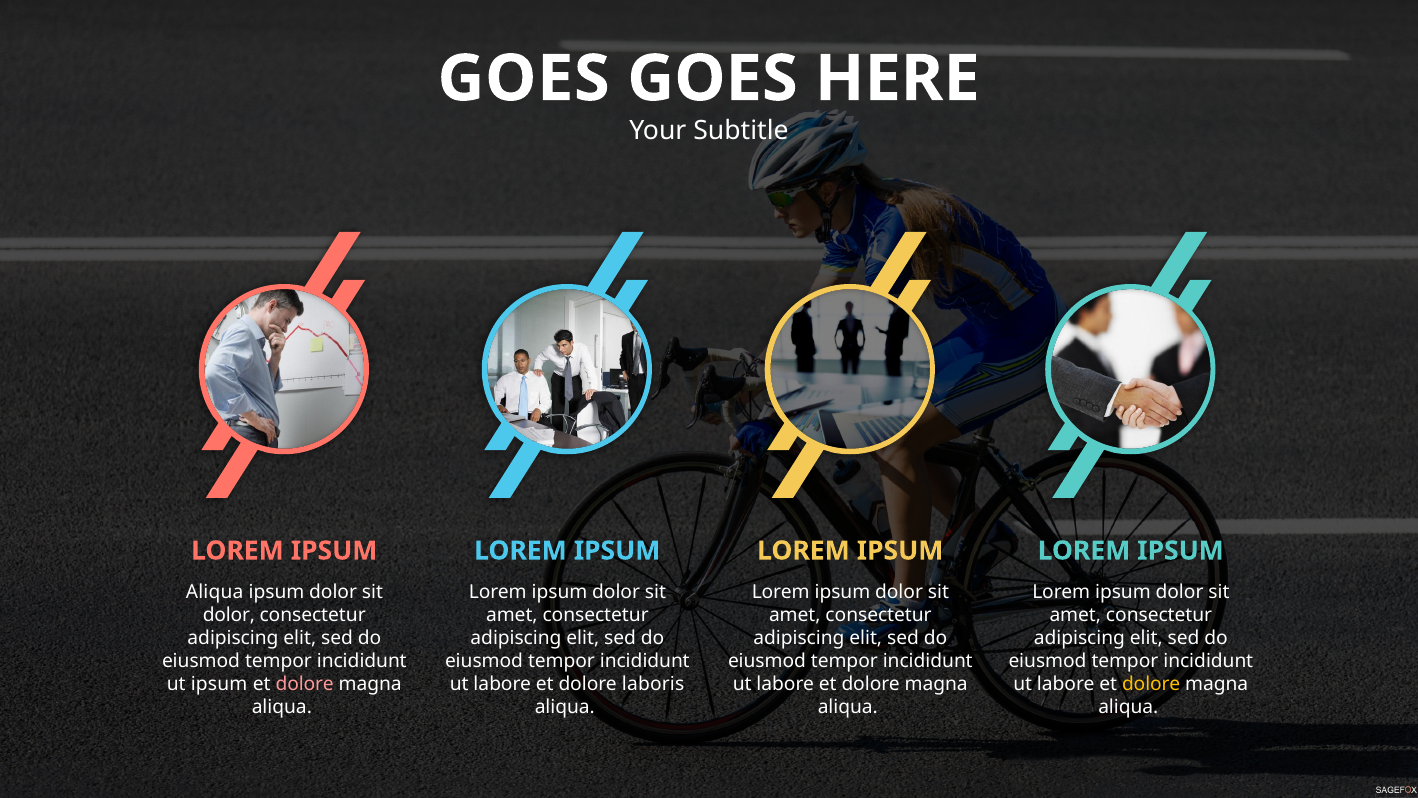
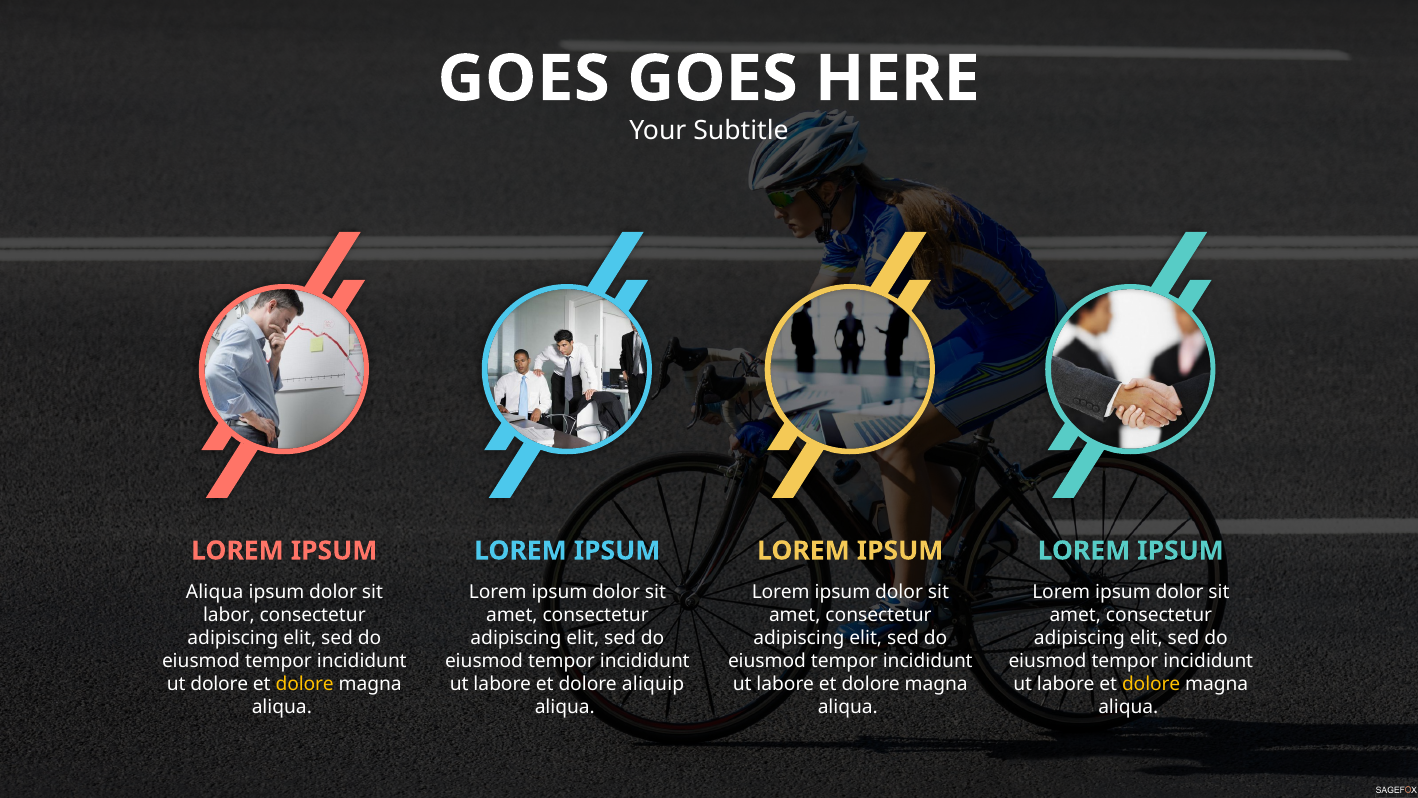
dolor at (229, 615): dolor -> labor
ut ipsum: ipsum -> dolore
dolore at (305, 684) colour: pink -> yellow
laboris: laboris -> aliquip
